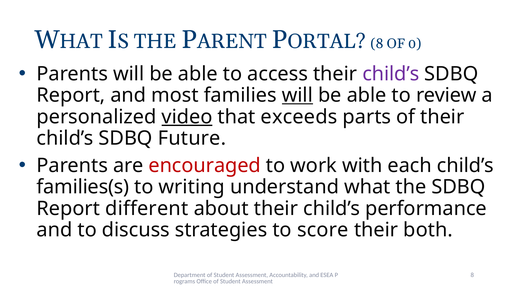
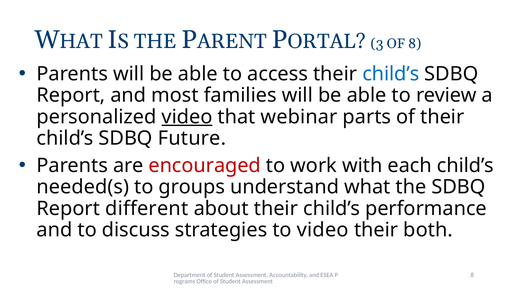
8 at (377, 44): 8 -> 3
OF 0: 0 -> 8
child’s at (391, 74) colour: purple -> blue
will at (297, 96) underline: present -> none
exceeds: exceeds -> webinar
families(s: families(s -> needed(s
writing: writing -> groups
to score: score -> video
